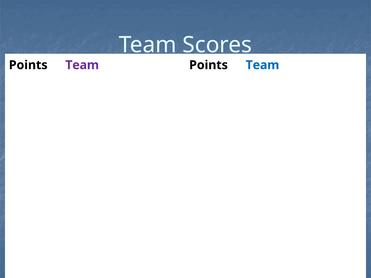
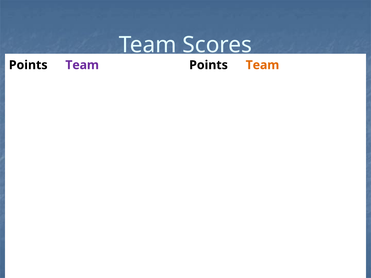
Team at (262, 65) colour: blue -> orange
